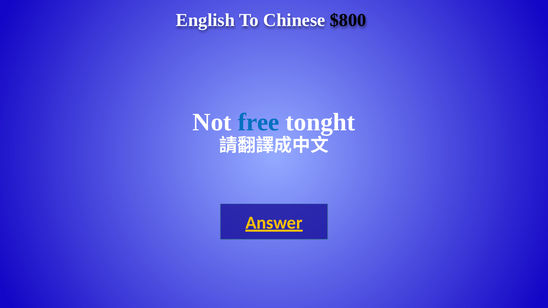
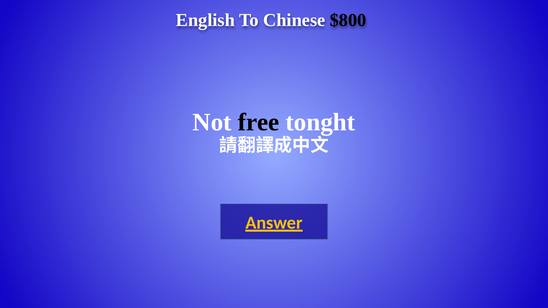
free colour: blue -> black
